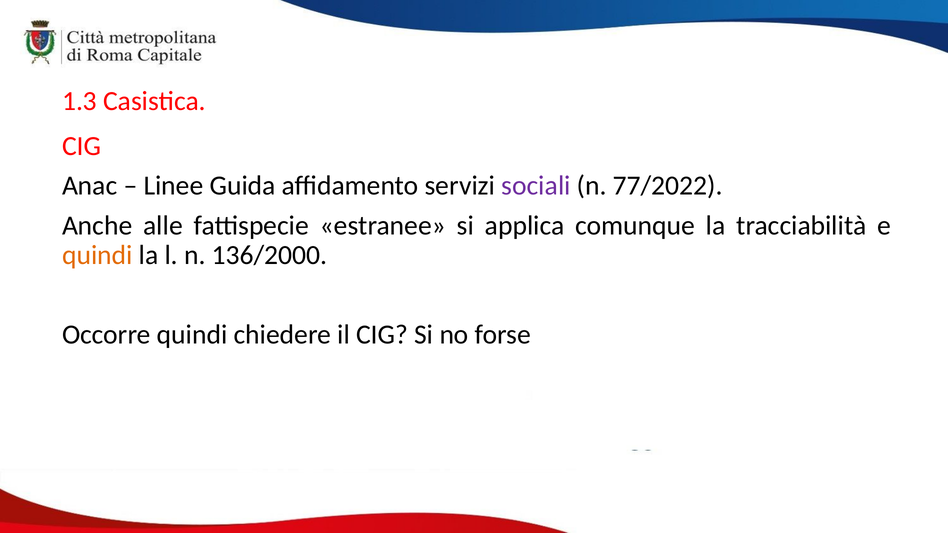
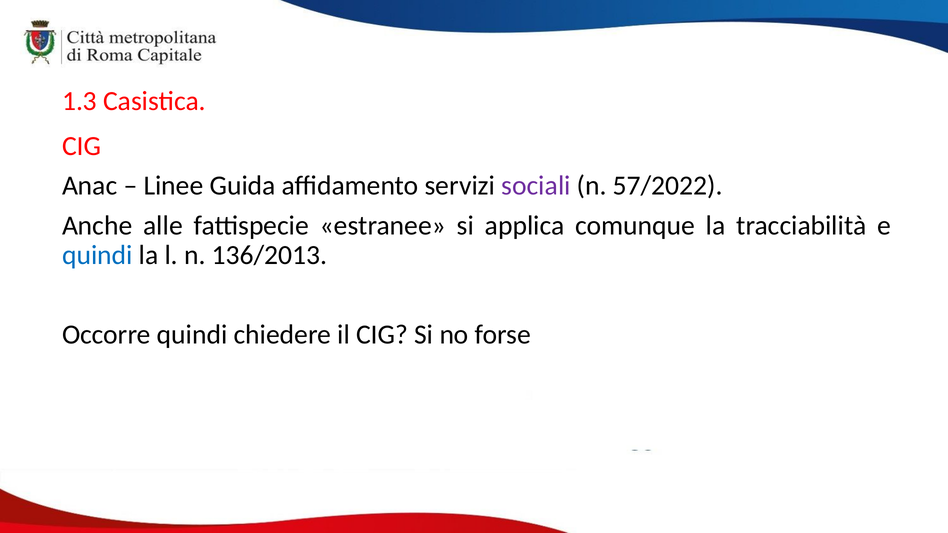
77/2022: 77/2022 -> 57/2022
quindi at (97, 255) colour: orange -> blue
136/2000: 136/2000 -> 136/2013
